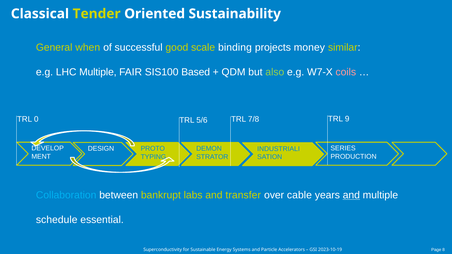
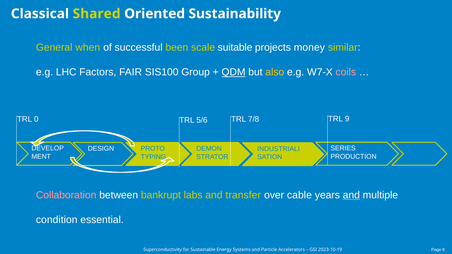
Tender: Tender -> Shared
good: good -> been
binding: binding -> suitable
LHC Multiple: Multiple -> Factors
Based: Based -> Group
QDM underline: none -> present
also colour: light green -> yellow
Collaboration colour: light blue -> pink
schedule: schedule -> condition
